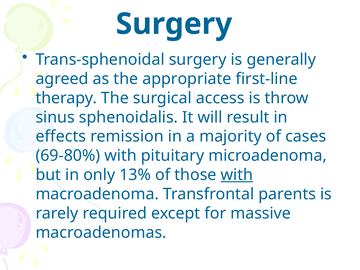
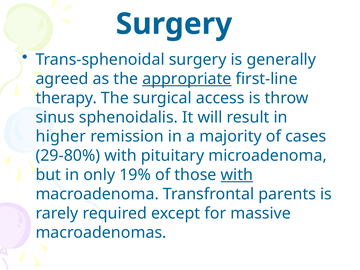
appropriate underline: none -> present
effects: effects -> higher
69-80%: 69-80% -> 29-80%
13%: 13% -> 19%
